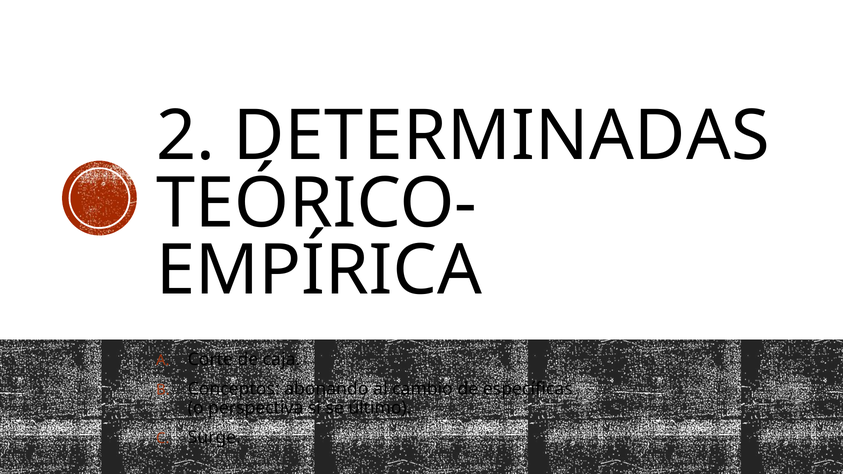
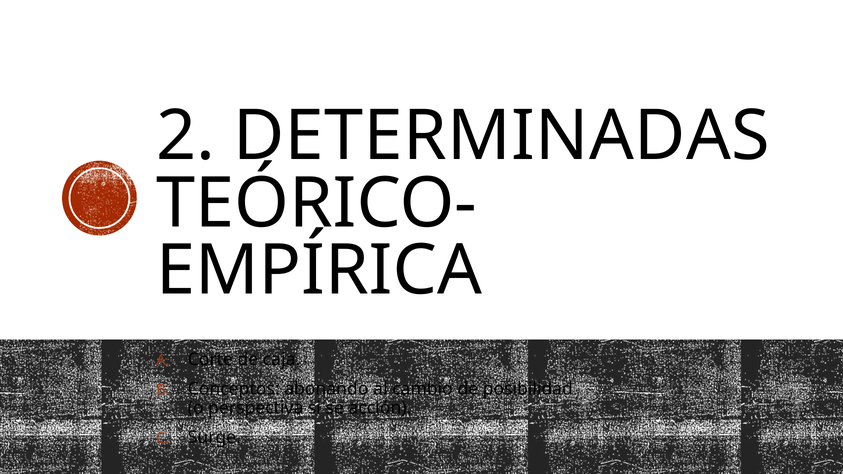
específicas: específicas -> posibilidad
último: último -> acción
